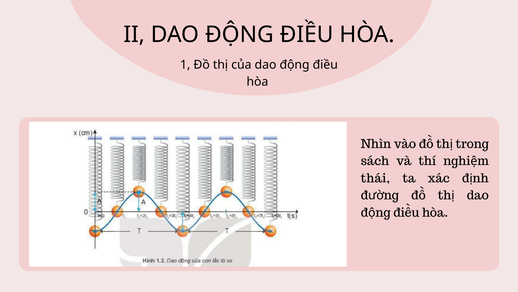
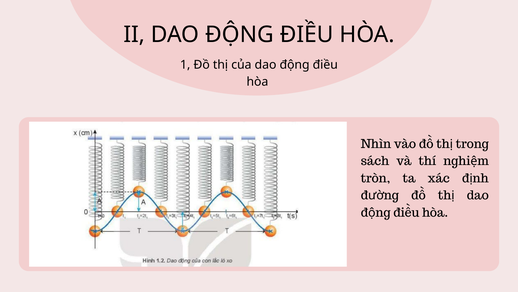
thái: thái -> tròn
